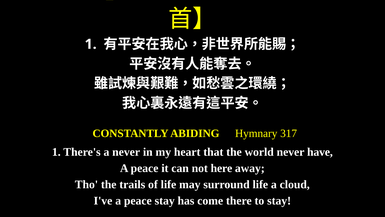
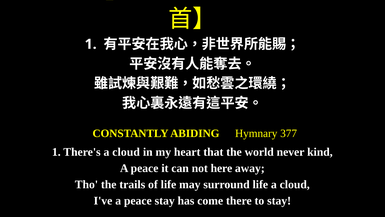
317: 317 -> 377
There's a never: never -> cloud
have: have -> kind
